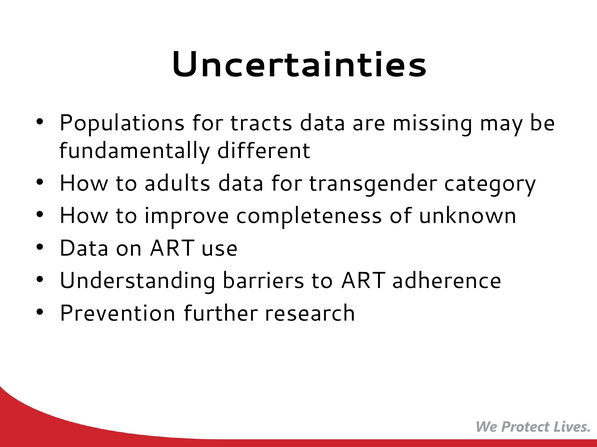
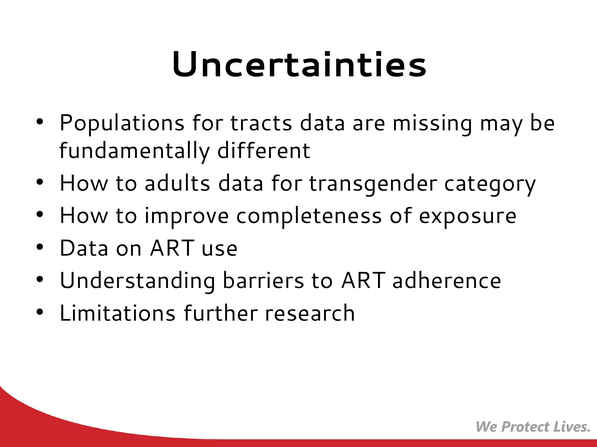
unknown: unknown -> exposure
Prevention: Prevention -> Limitations
